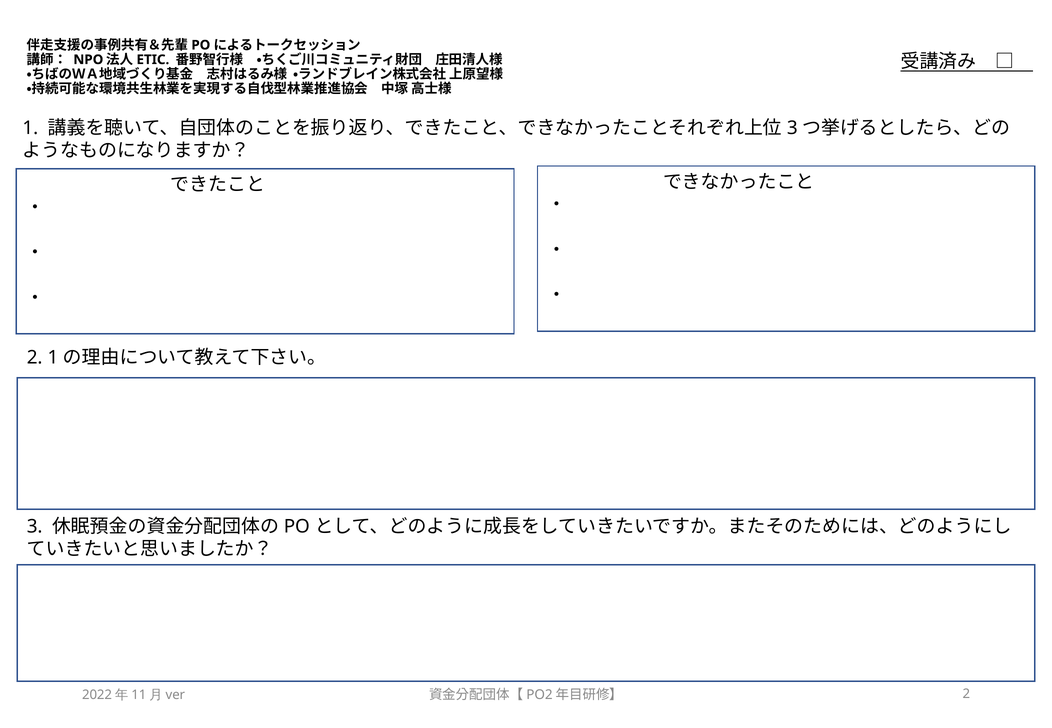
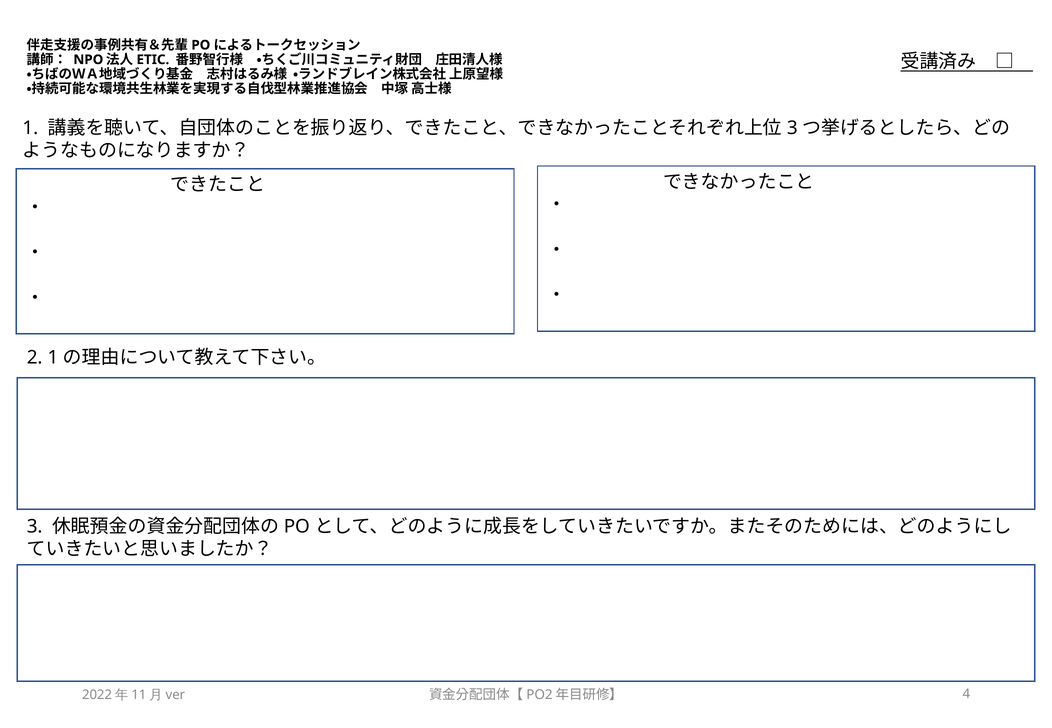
2 at (966, 694): 2 -> 4
